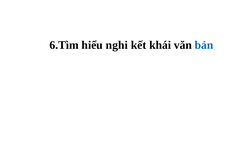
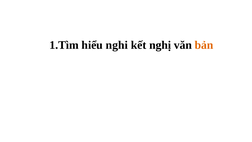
6.Tìm: 6.Tìm -> 1.Tìm
khái: khái -> nghị
bản colour: blue -> orange
